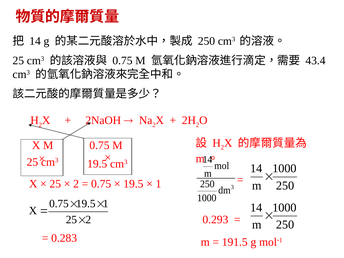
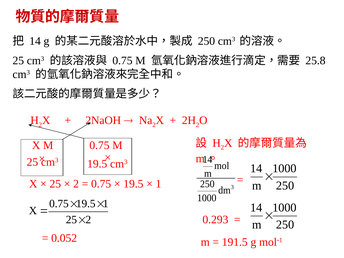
43.4: 43.4 -> 25.8
0.283: 0.283 -> 0.052
